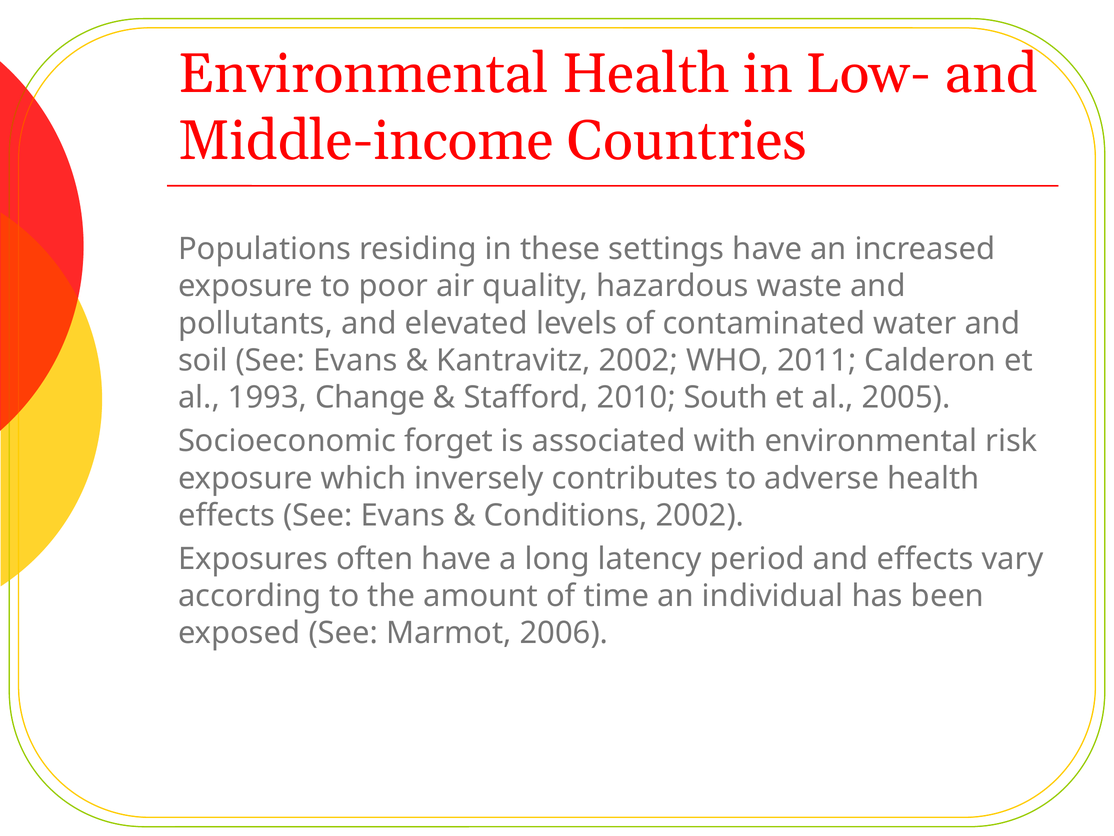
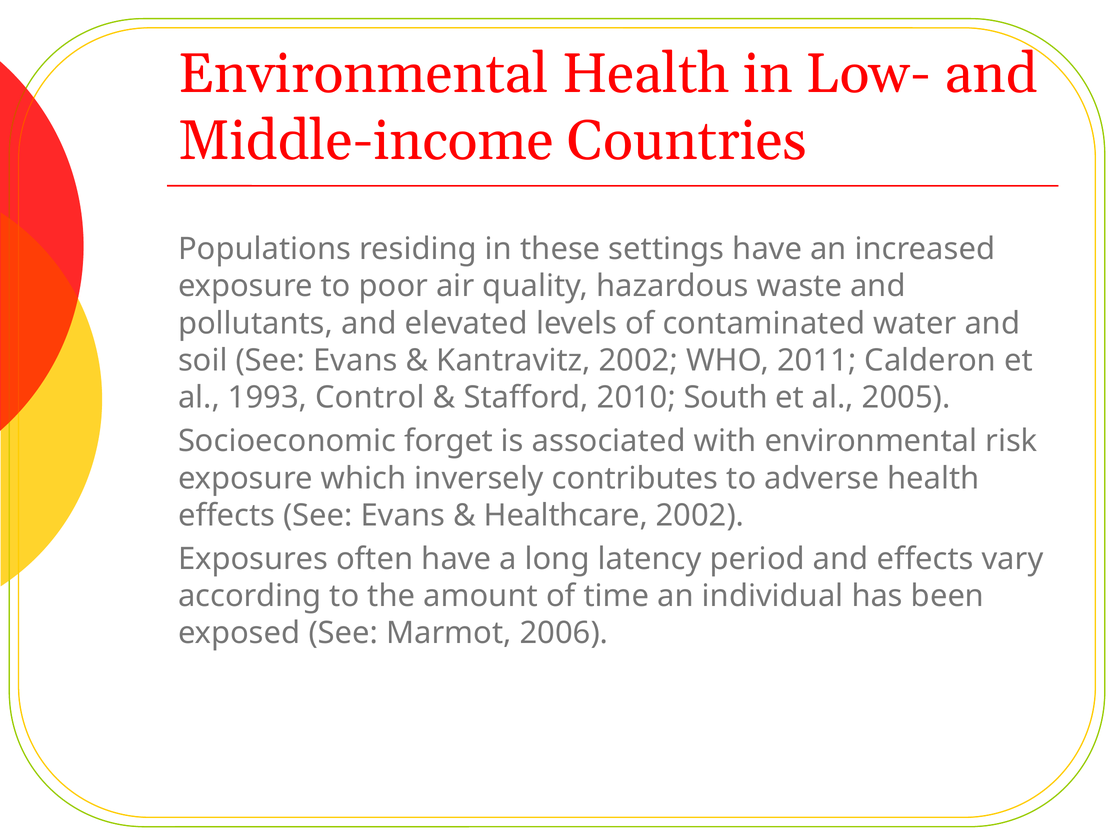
Change: Change -> Control
Conditions: Conditions -> Healthcare
